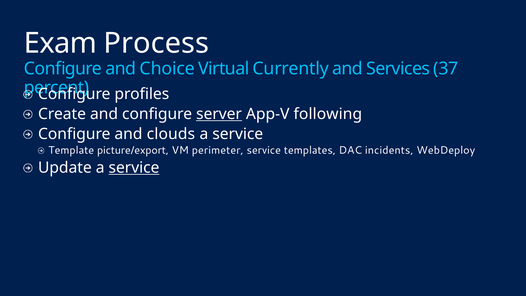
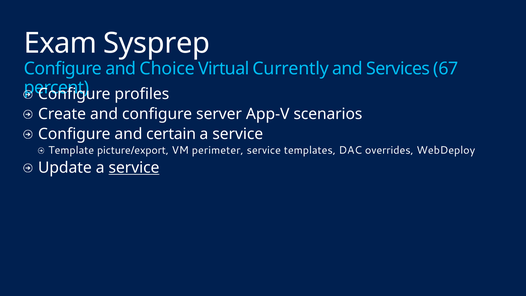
Process: Process -> Sysprep
37: 37 -> 67
server underline: present -> none
following: following -> scenarios
clouds: clouds -> certain
incidents: incidents -> overrides
